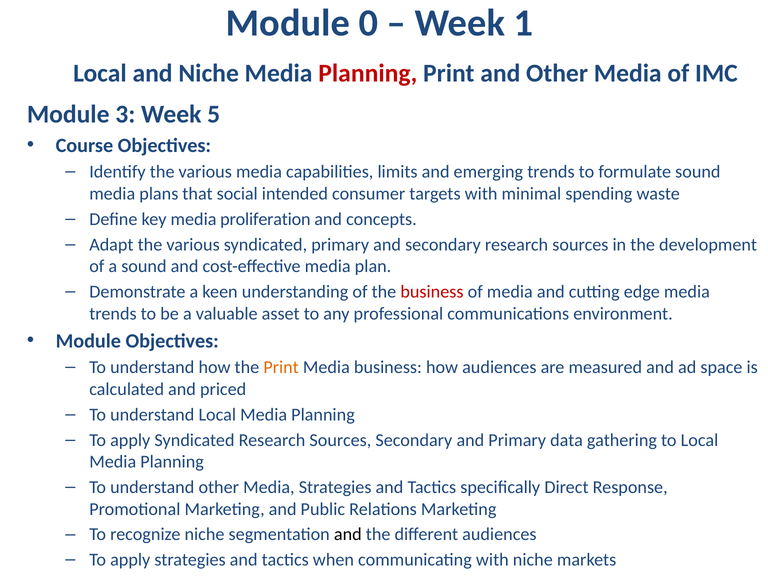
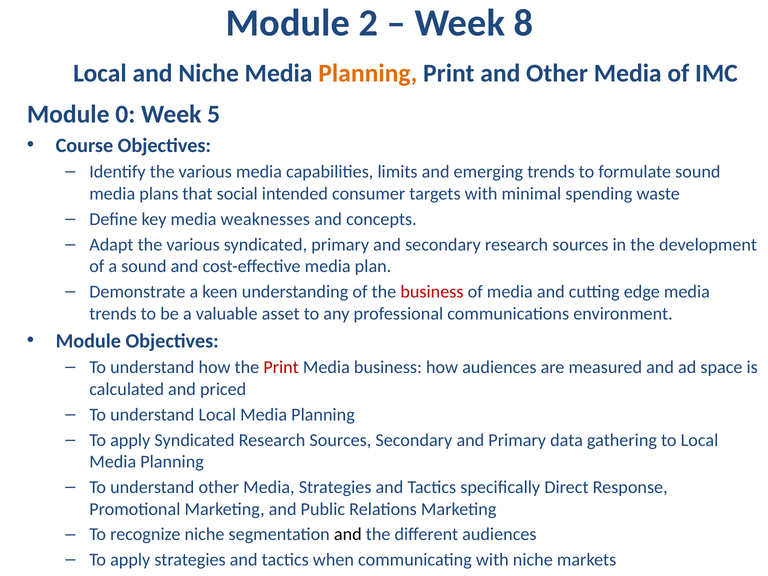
0: 0 -> 2
1: 1 -> 8
Planning at (368, 73) colour: red -> orange
3: 3 -> 0
proliferation: proliferation -> weaknesses
Print at (281, 367) colour: orange -> red
